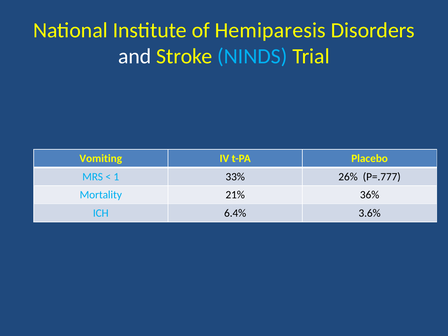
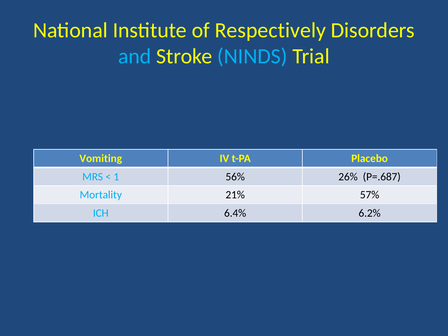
Hemiparesis: Hemiparesis -> Respectively
and colour: white -> light blue
33%: 33% -> 56%
P=.777: P=.777 -> P=.687
36%: 36% -> 57%
3.6%: 3.6% -> 6.2%
